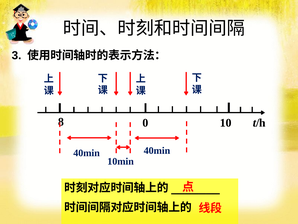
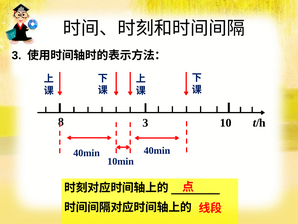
0 at (145, 123): 0 -> 3
